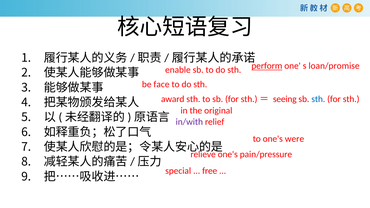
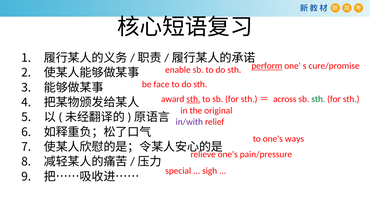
loan/promise: loan/promise -> cure/promise
sth at (193, 99) underline: none -> present
seeing: seeing -> across
sth at (318, 99) colour: blue -> green
were: were -> ways
free: free -> sigh
